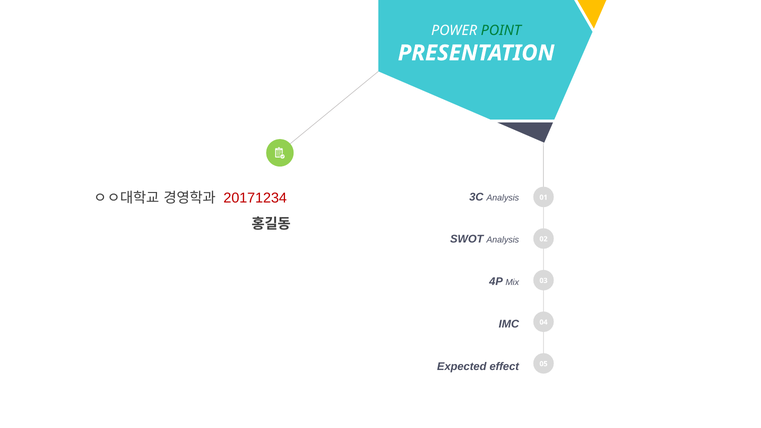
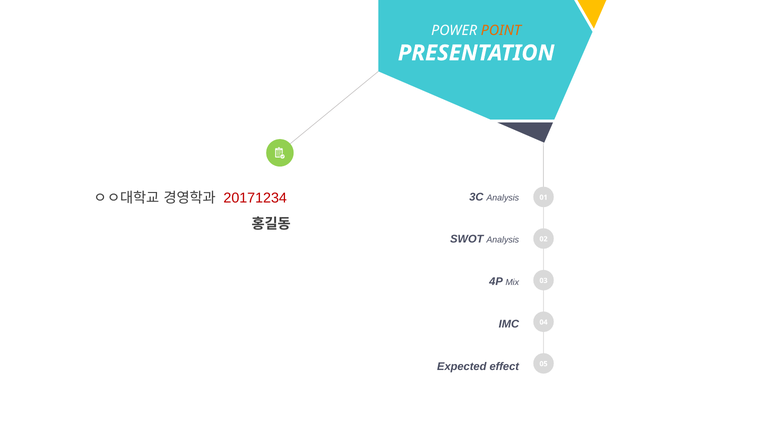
POINT colour: green -> orange
